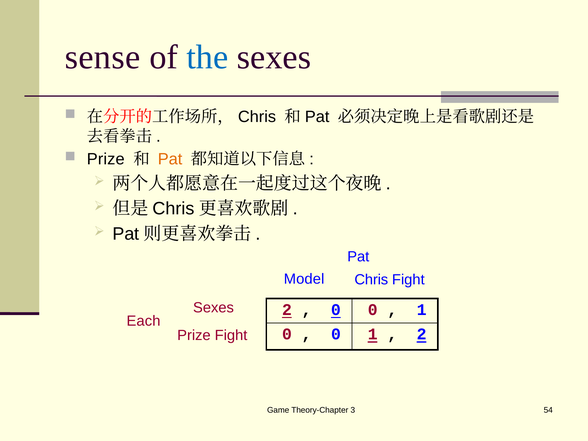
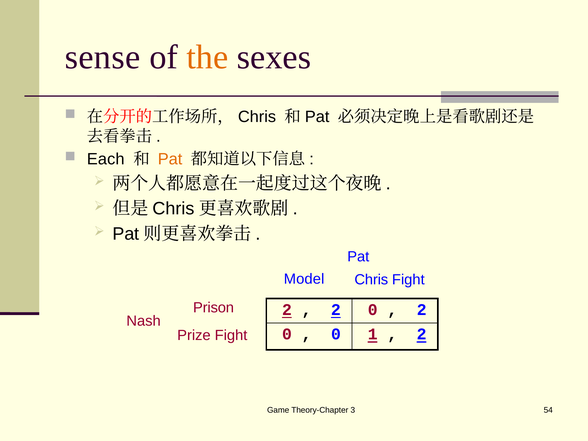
the colour: blue -> orange
Prize at (106, 159): Prize -> Each
Sexes at (213, 308): Sexes -> Prison
0 at (336, 310): 0 -> 2
1 at (422, 310): 1 -> 2
Each: Each -> Nash
